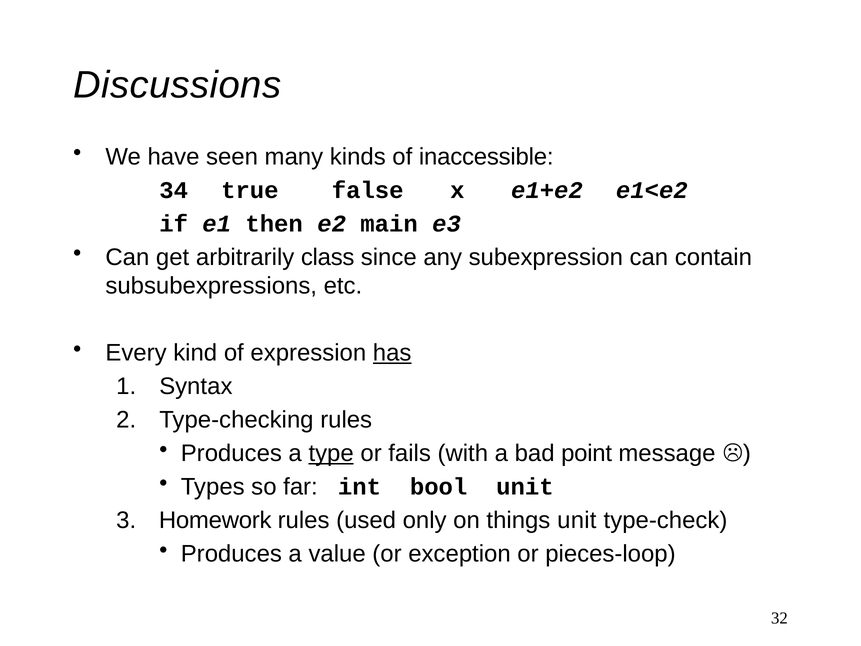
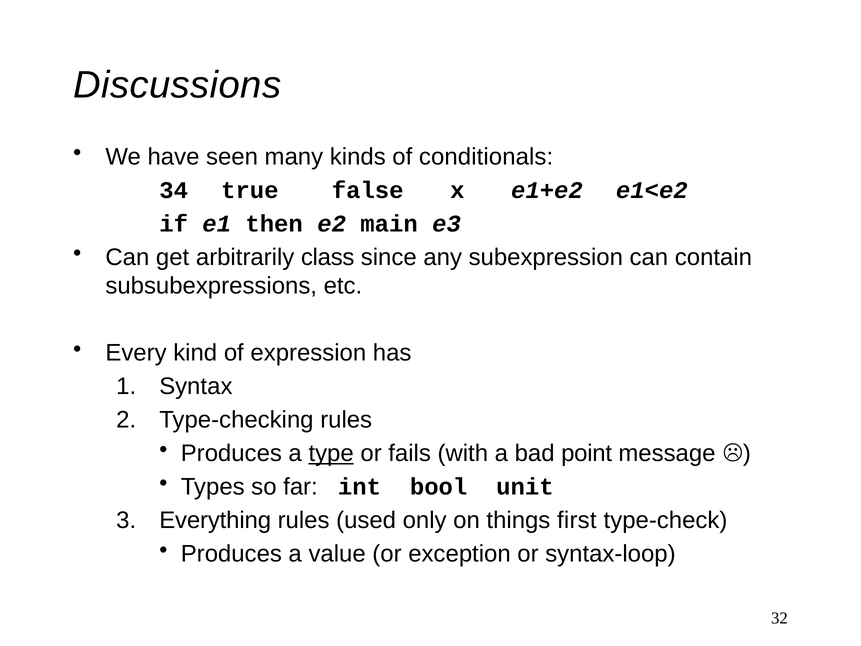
inaccessible: inaccessible -> conditionals
has underline: present -> none
Homework: Homework -> Everything
things unit: unit -> first
pieces-loop: pieces-loop -> syntax-loop
